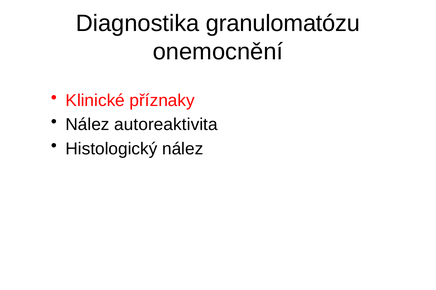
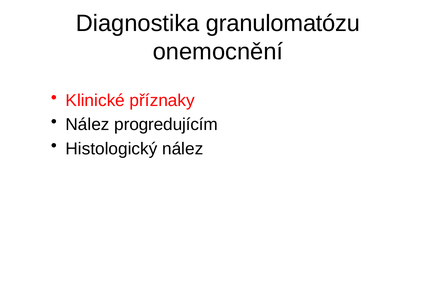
autoreaktivita: autoreaktivita -> progredujícím
